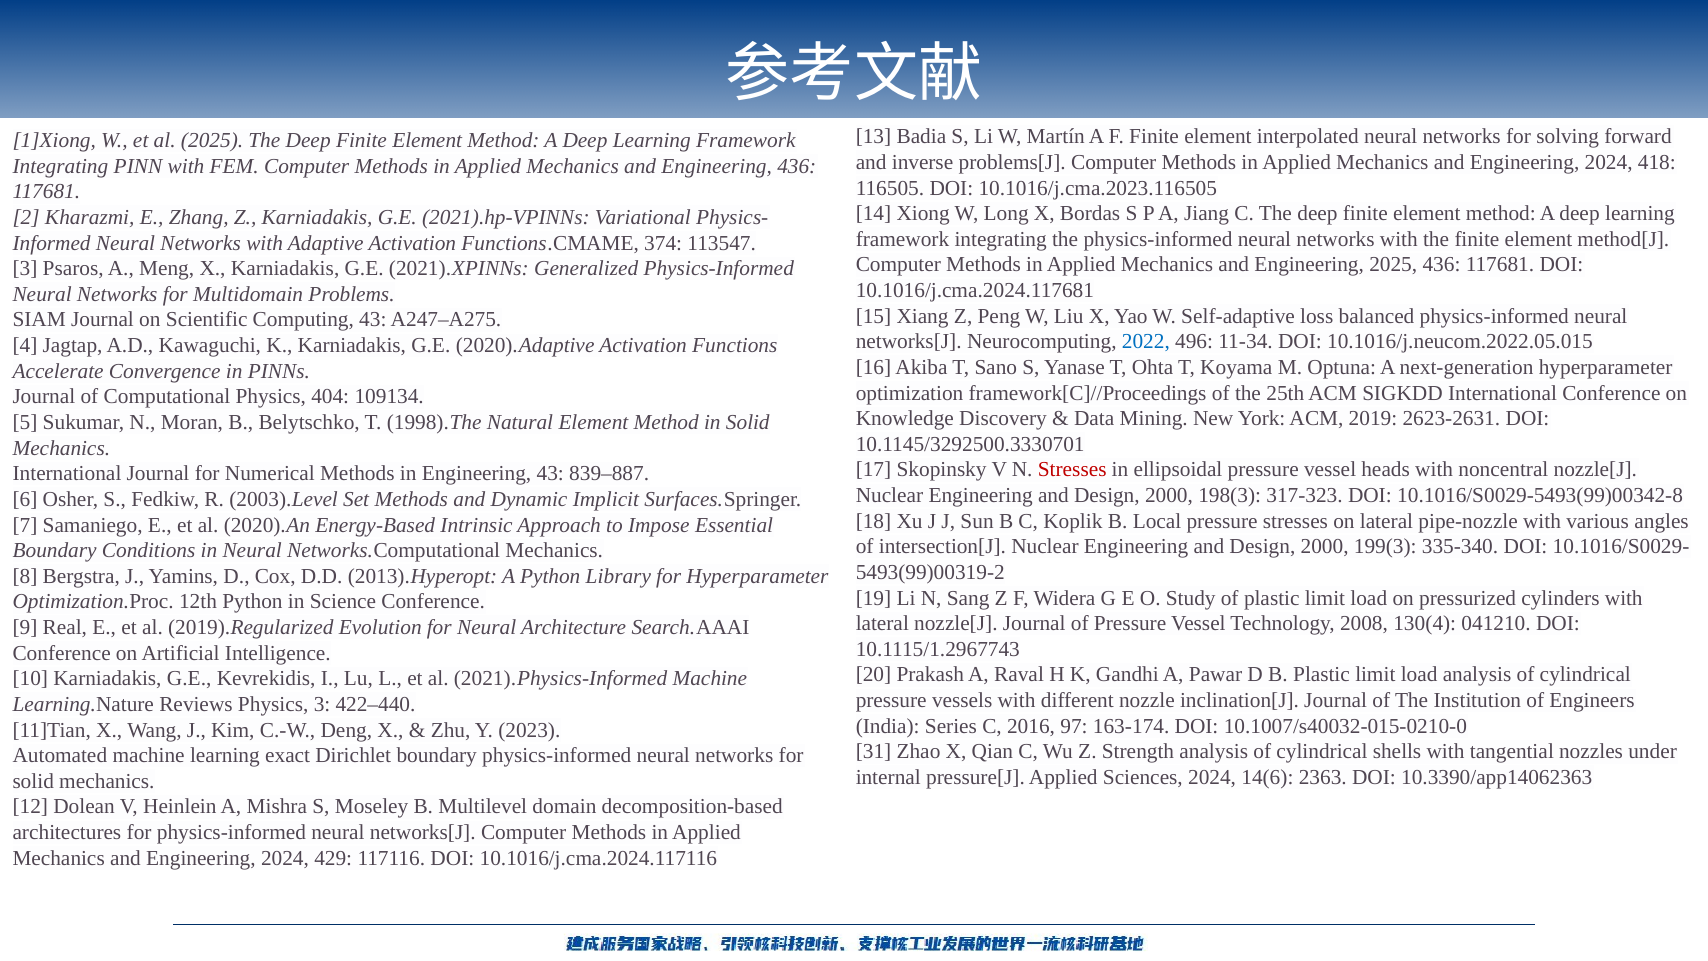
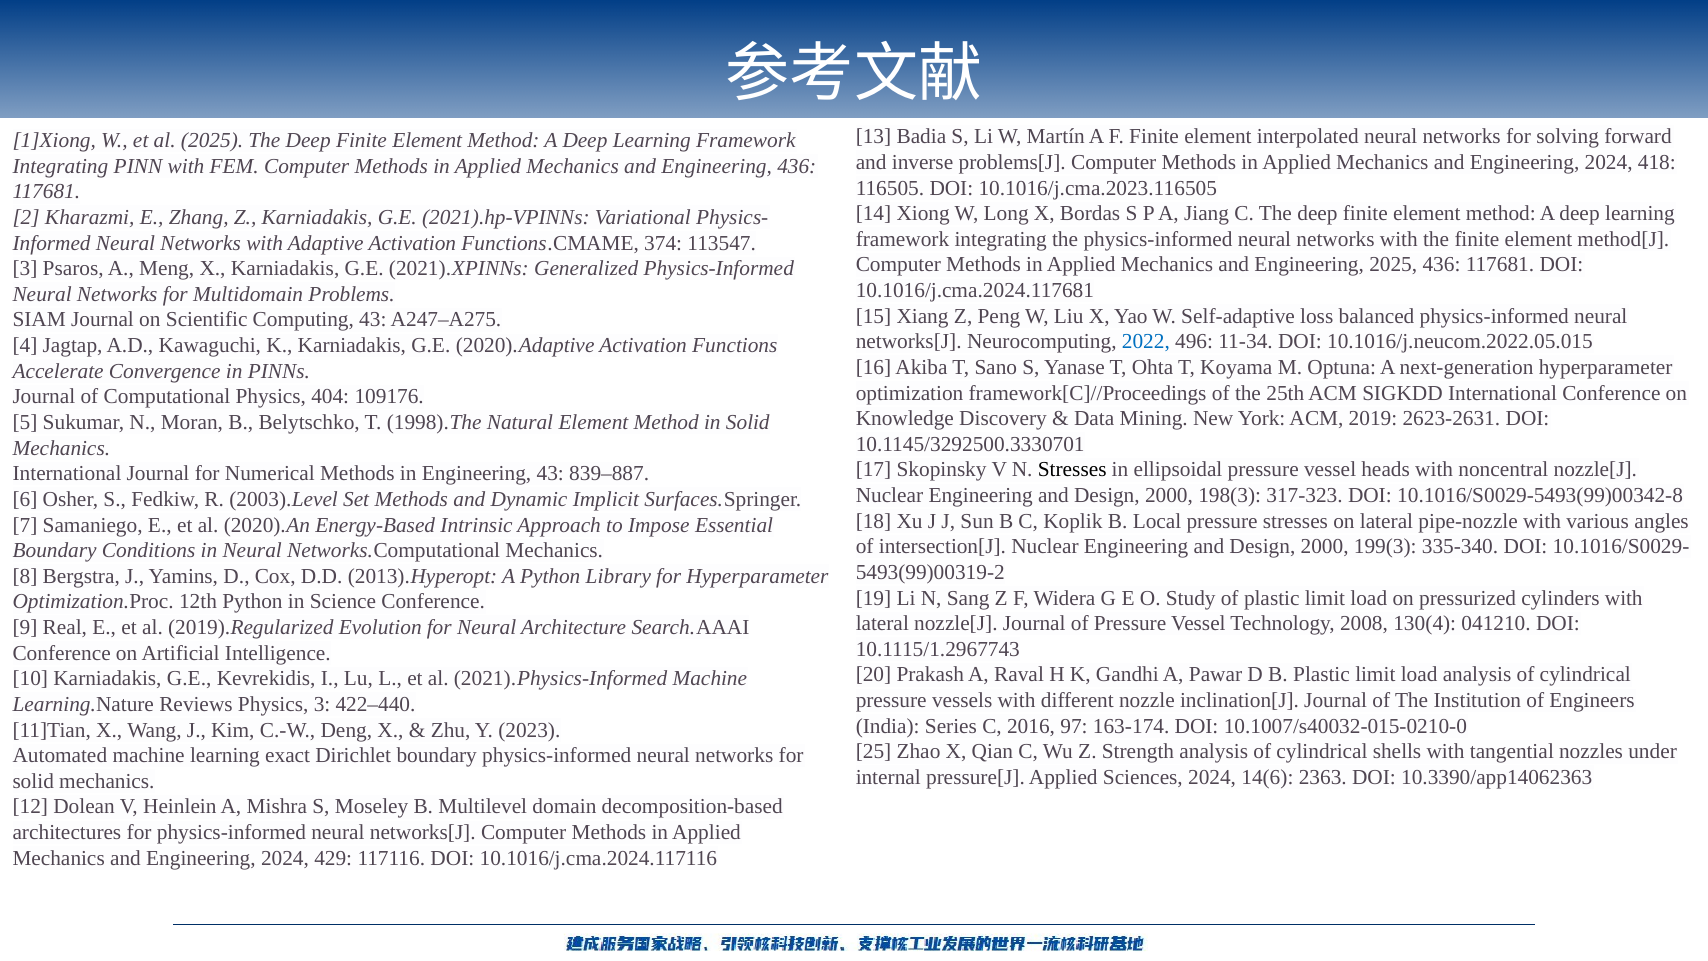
109134: 109134 -> 109176
Stresses at (1072, 470) colour: red -> black
31: 31 -> 25
